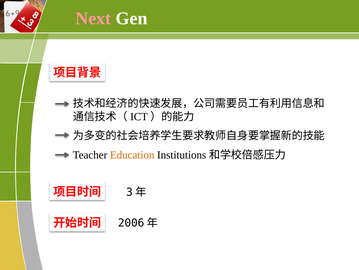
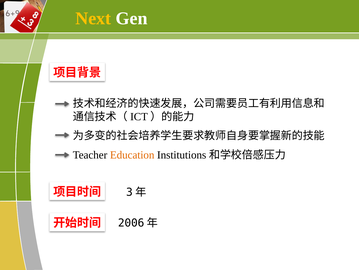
Next colour: pink -> yellow
